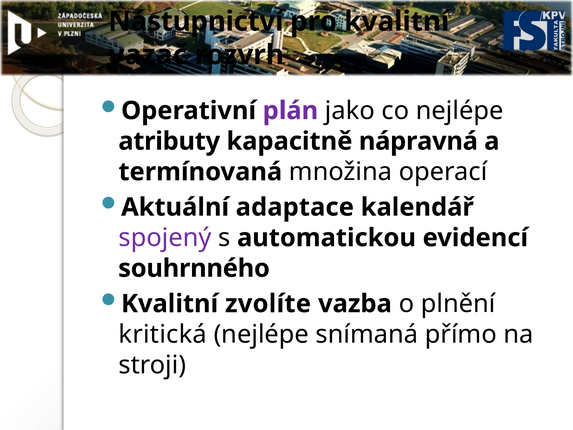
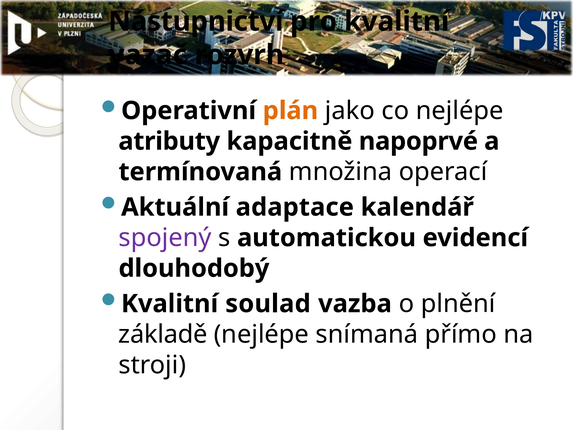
plán colour: purple -> orange
nápravná: nápravná -> napoprvé
souhrnného: souhrnného -> dlouhodobý
zvolíte: zvolíte -> soulad
kritická: kritická -> základě
